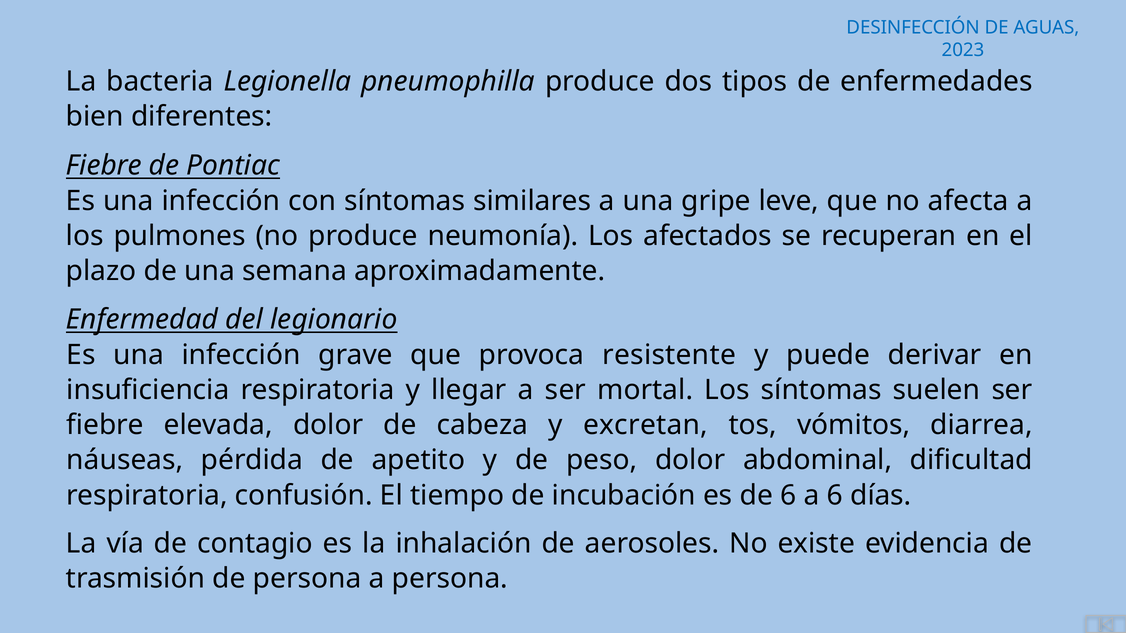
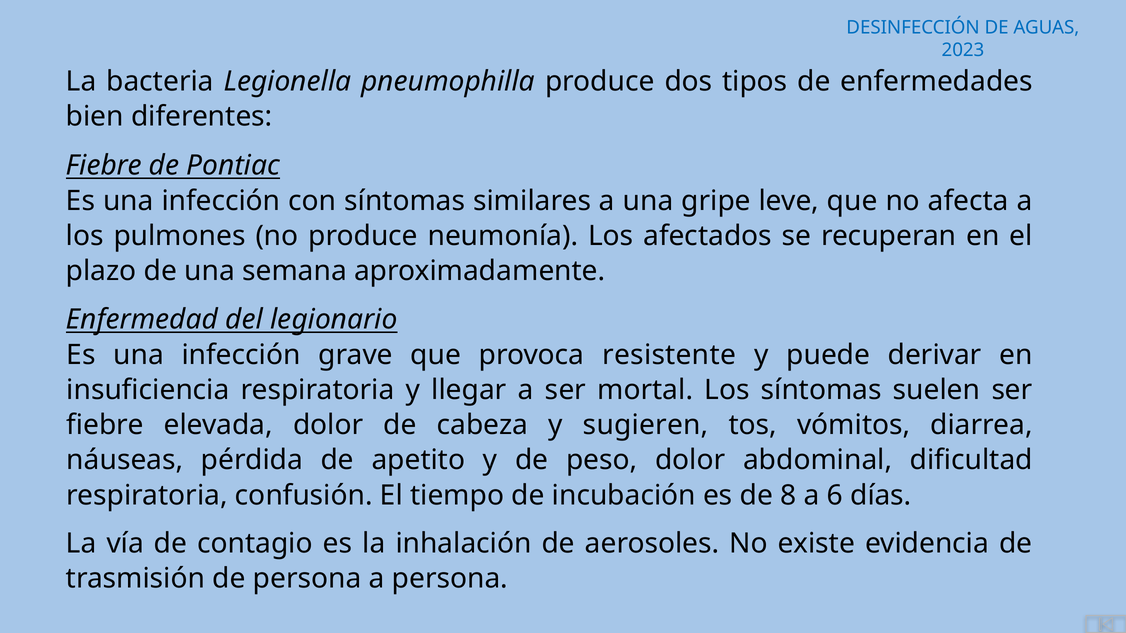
excretan: excretan -> sugieren
de 6: 6 -> 8
